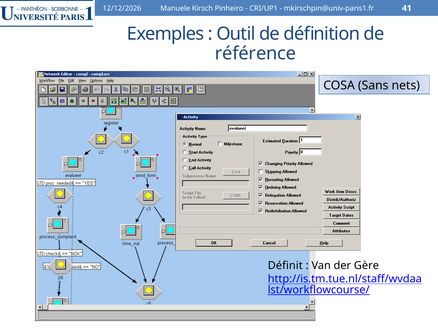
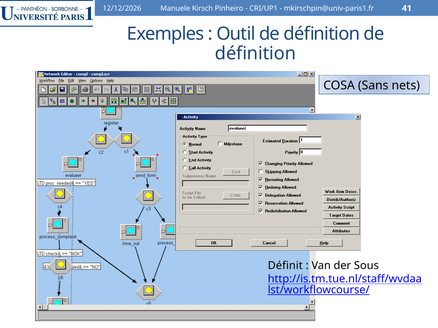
référence at (256, 54): référence -> définition
Gère: Gère -> Sous
